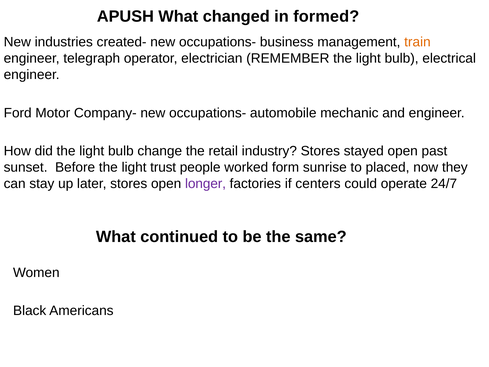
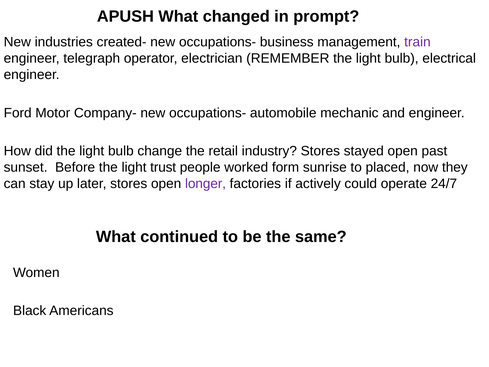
formed: formed -> prompt
train colour: orange -> purple
centers: centers -> actively
